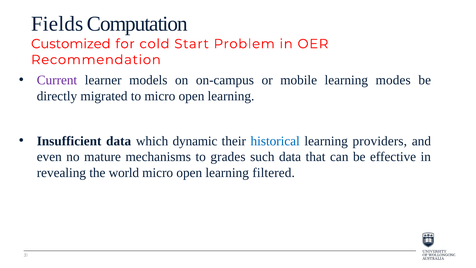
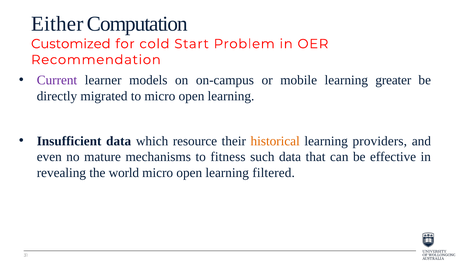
Fields: Fields -> Either
modes: modes -> greater
dynamic: dynamic -> resource
historical colour: blue -> orange
grades: grades -> fitness
